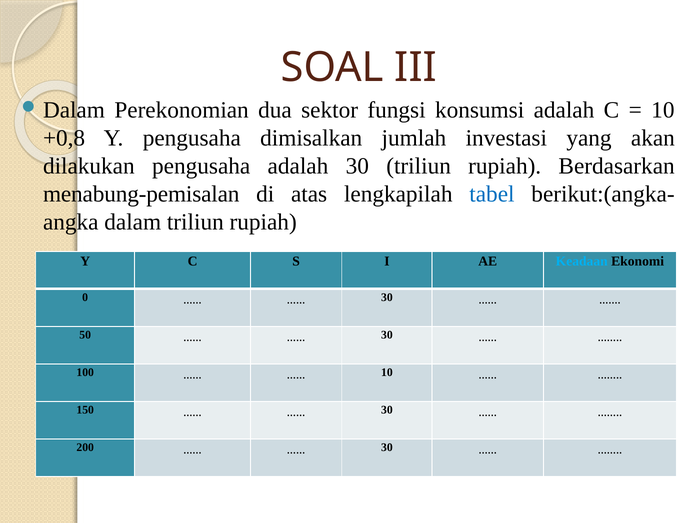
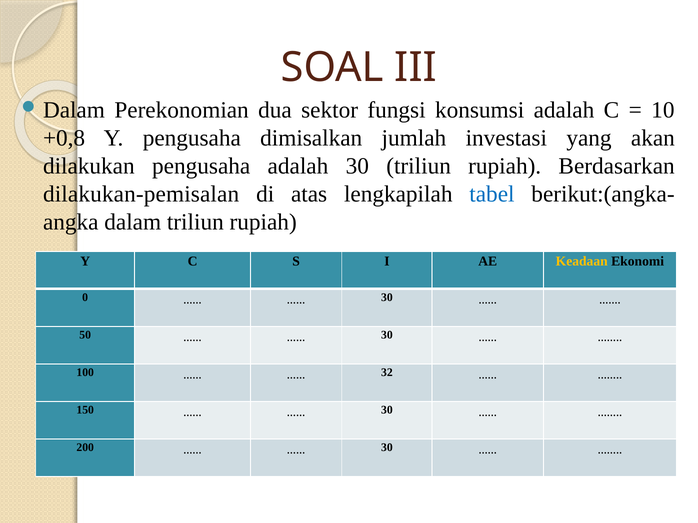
menabung-pemisalan: menabung-pemisalan -> dilakukan-pemisalan
Keadaan colour: light blue -> yellow
10 at (387, 373): 10 -> 32
